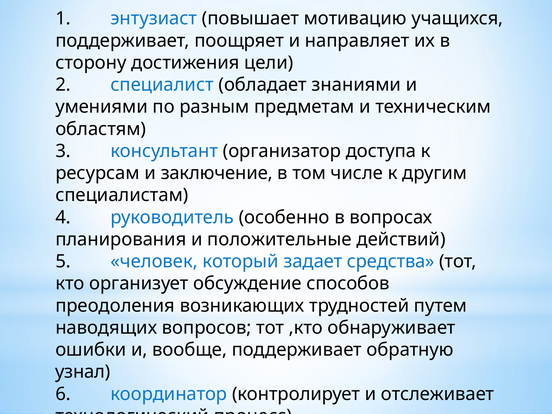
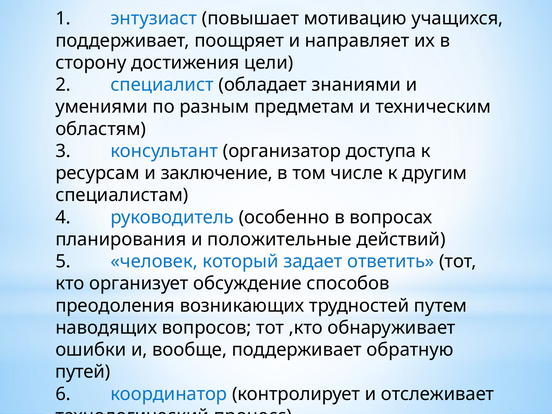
средства: средства -> ответить
узнал: узнал -> путей
